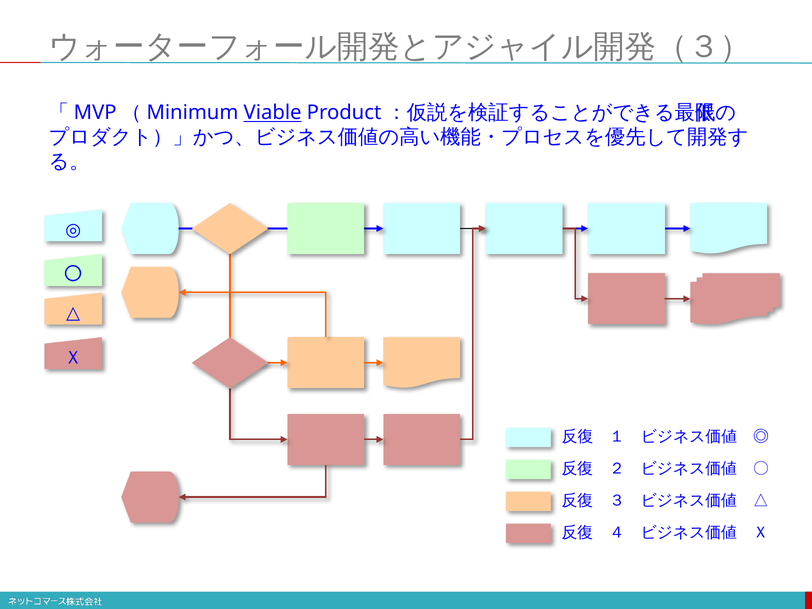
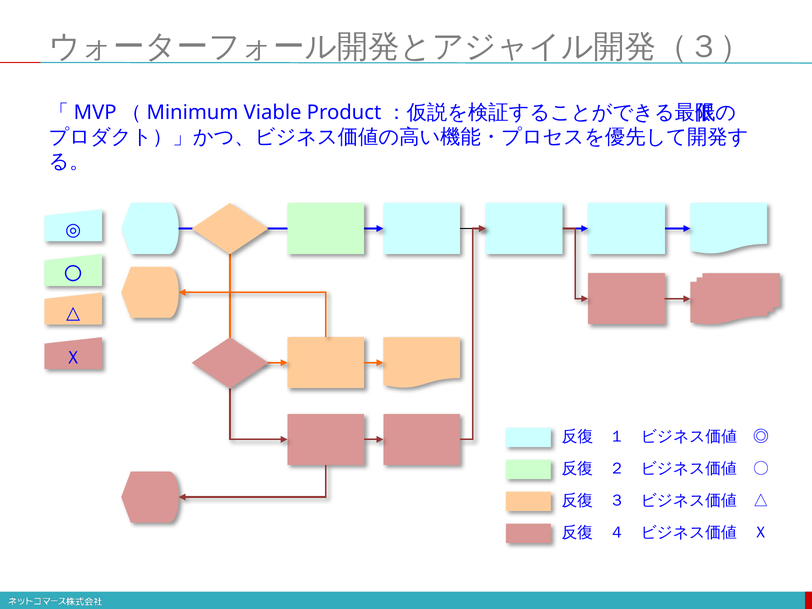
Viable underline: present -> none
